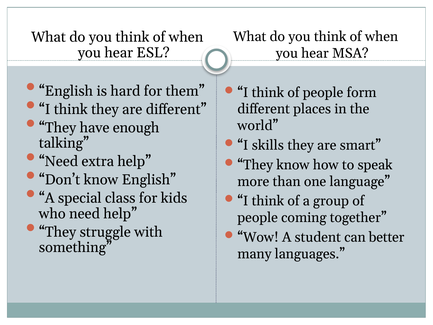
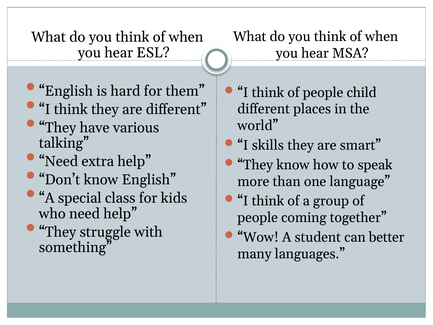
form: form -> child
enough: enough -> various
